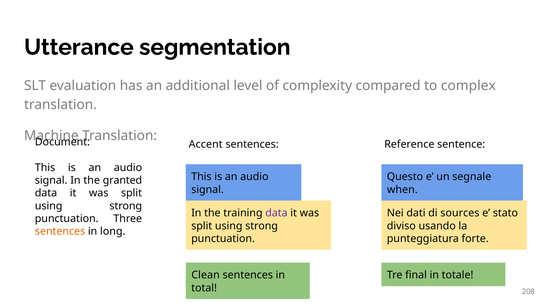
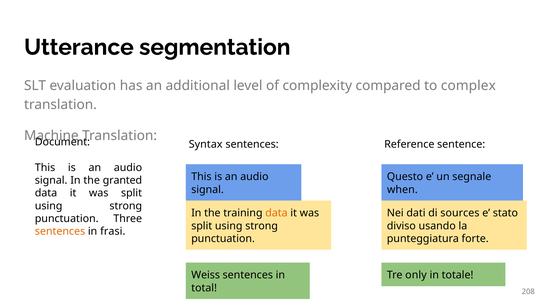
Accent: Accent -> Syntax
data at (276, 213) colour: purple -> orange
long: long -> frasi
Clean: Clean -> Weiss
final: final -> only
